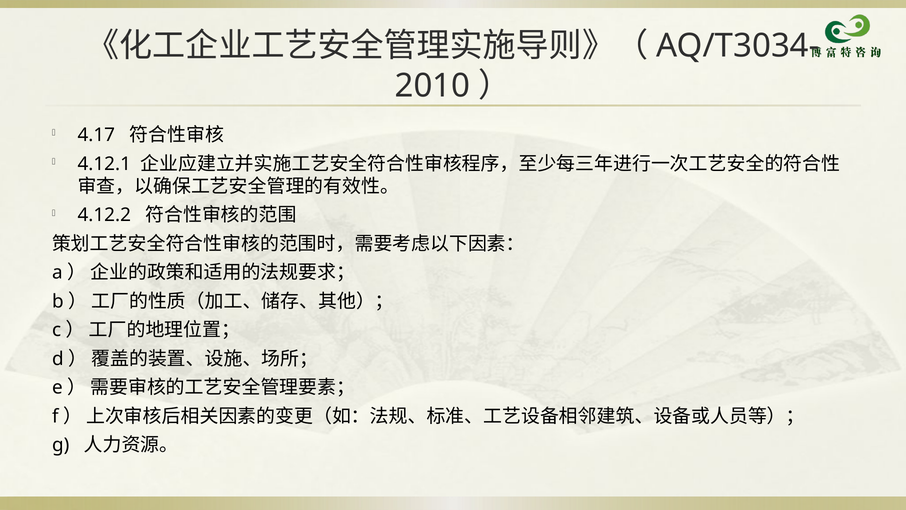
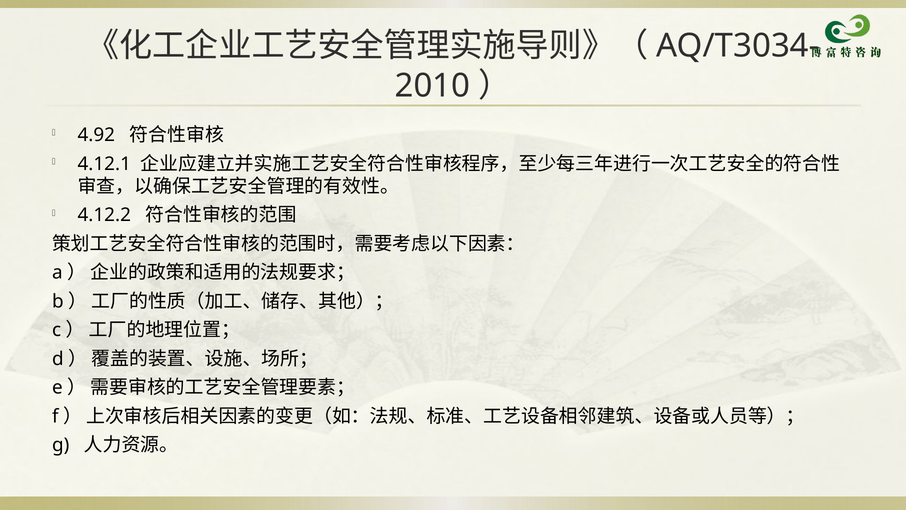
4.17: 4.17 -> 4.92
